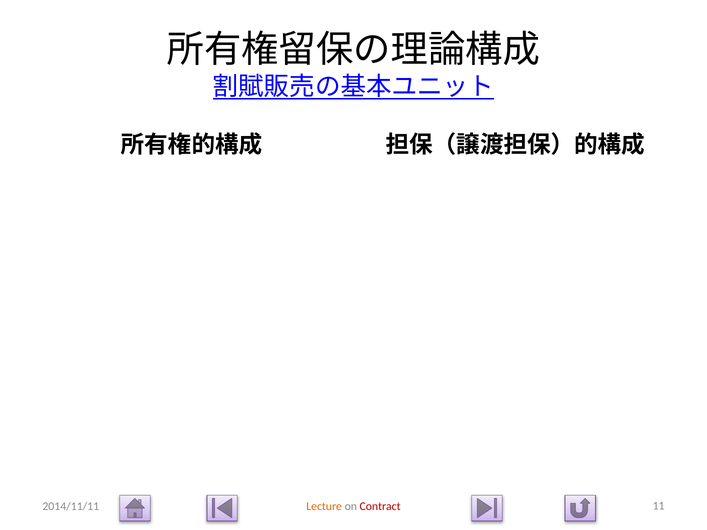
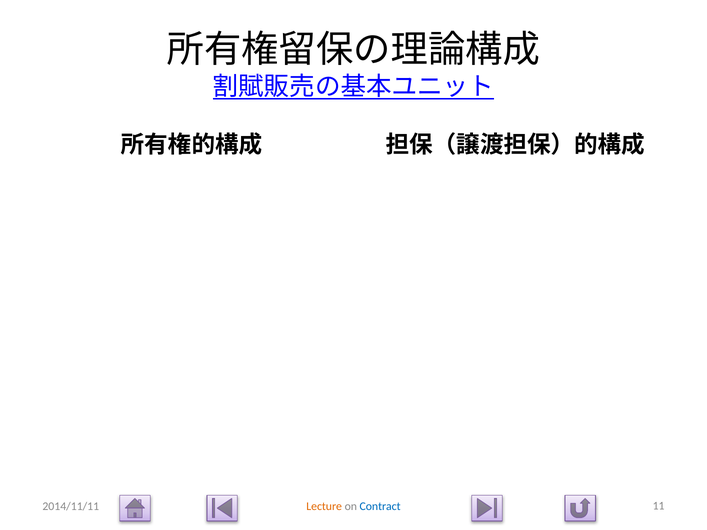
Contract colour: red -> blue
